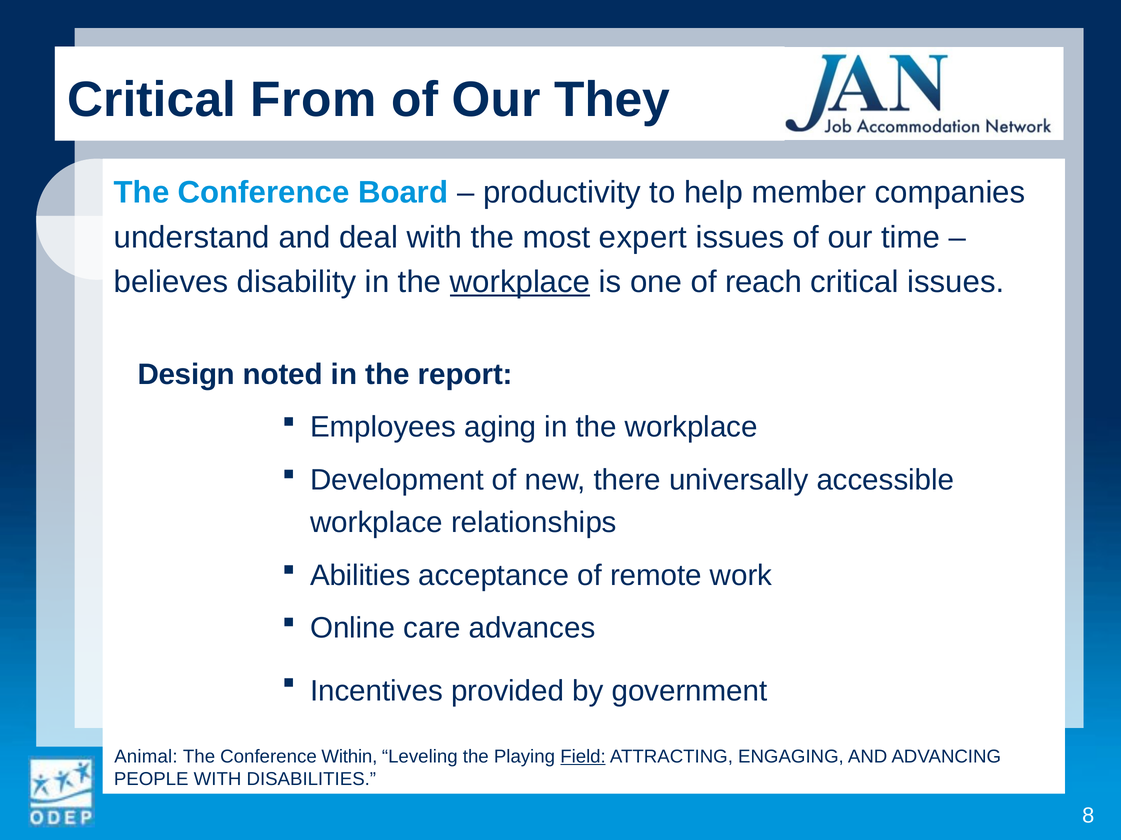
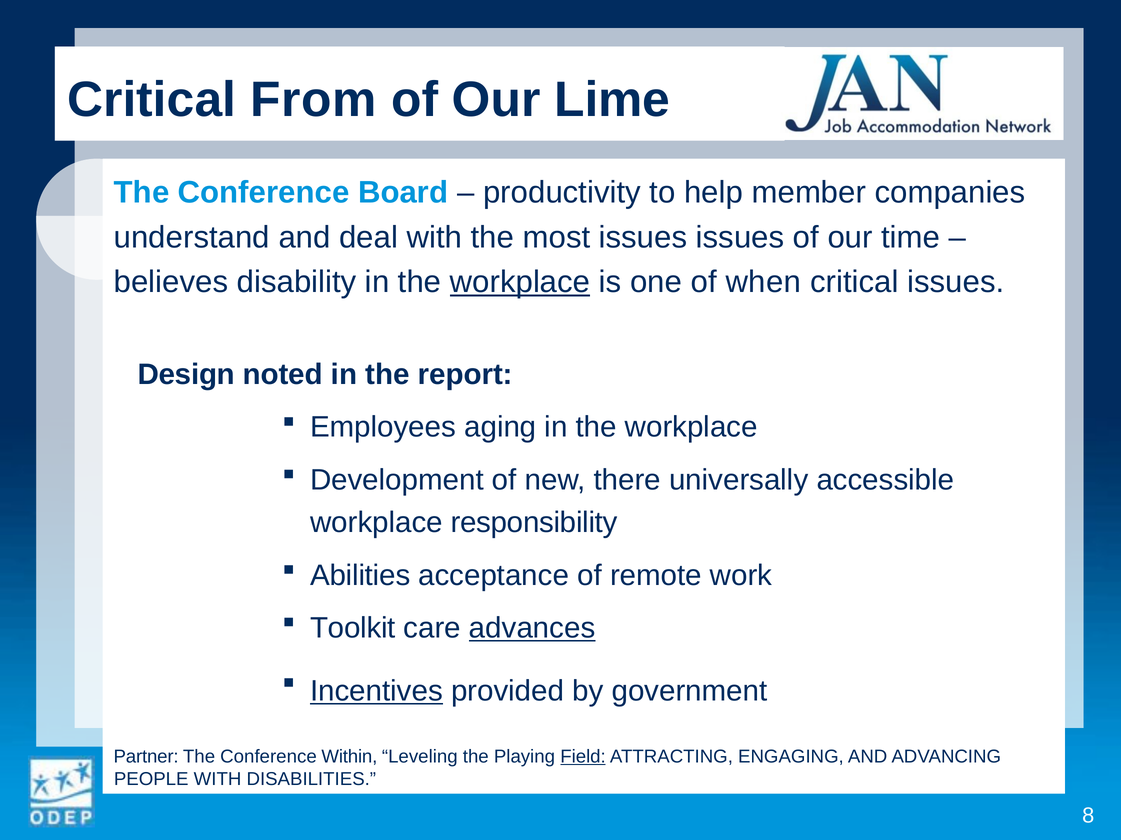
They: They -> Lime
most expert: expert -> issues
reach: reach -> when
relationships: relationships -> responsibility
Online: Online -> Toolkit
advances underline: none -> present
Incentives underline: none -> present
Animal: Animal -> Partner
